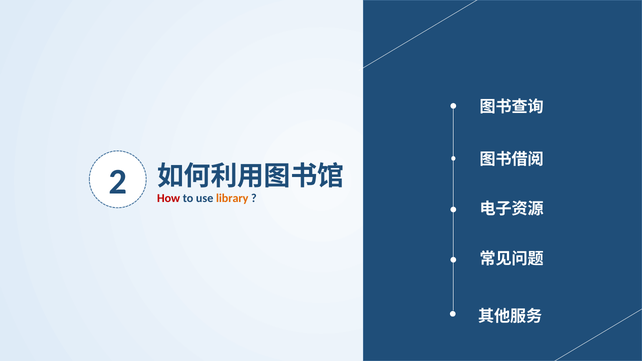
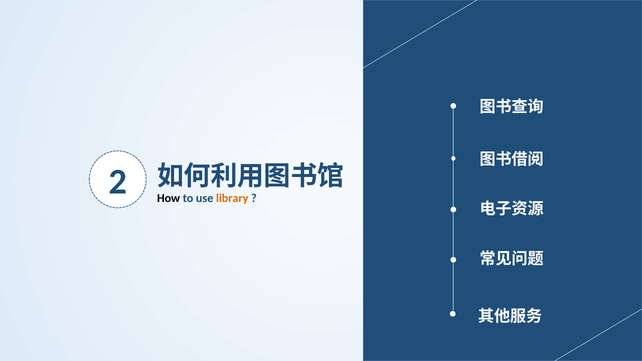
How colour: red -> black
